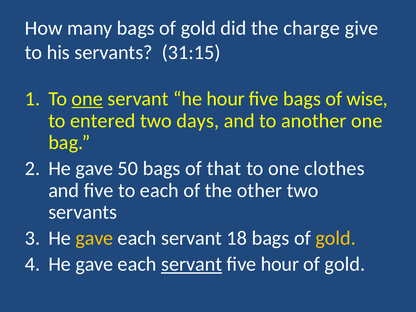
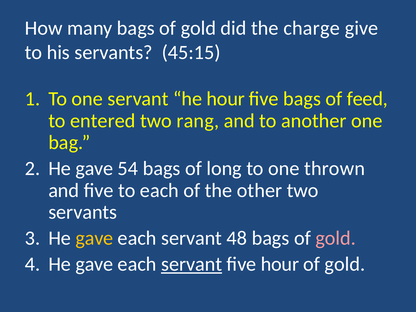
31:15: 31:15 -> 45:15
one at (87, 99) underline: present -> none
wise: wise -> feed
days: days -> rang
50: 50 -> 54
that: that -> long
clothes: clothes -> thrown
18: 18 -> 48
gold at (336, 238) colour: yellow -> pink
